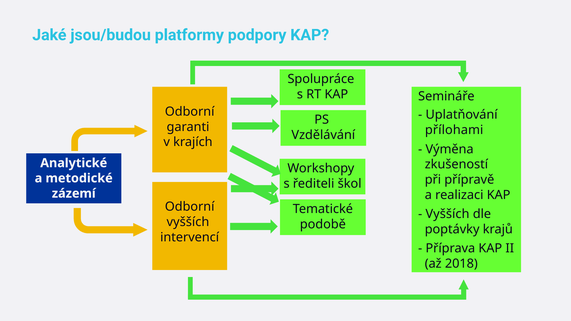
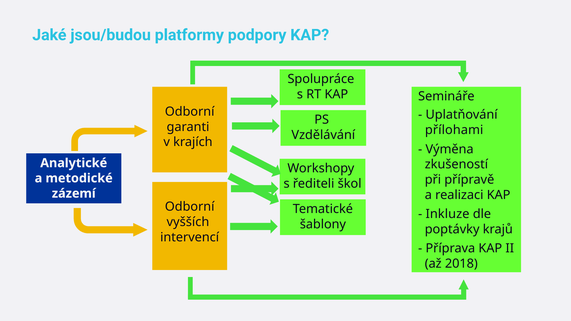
Vyšších at (447, 214): Vyšších -> Inkluze
podobě: podobě -> šablony
